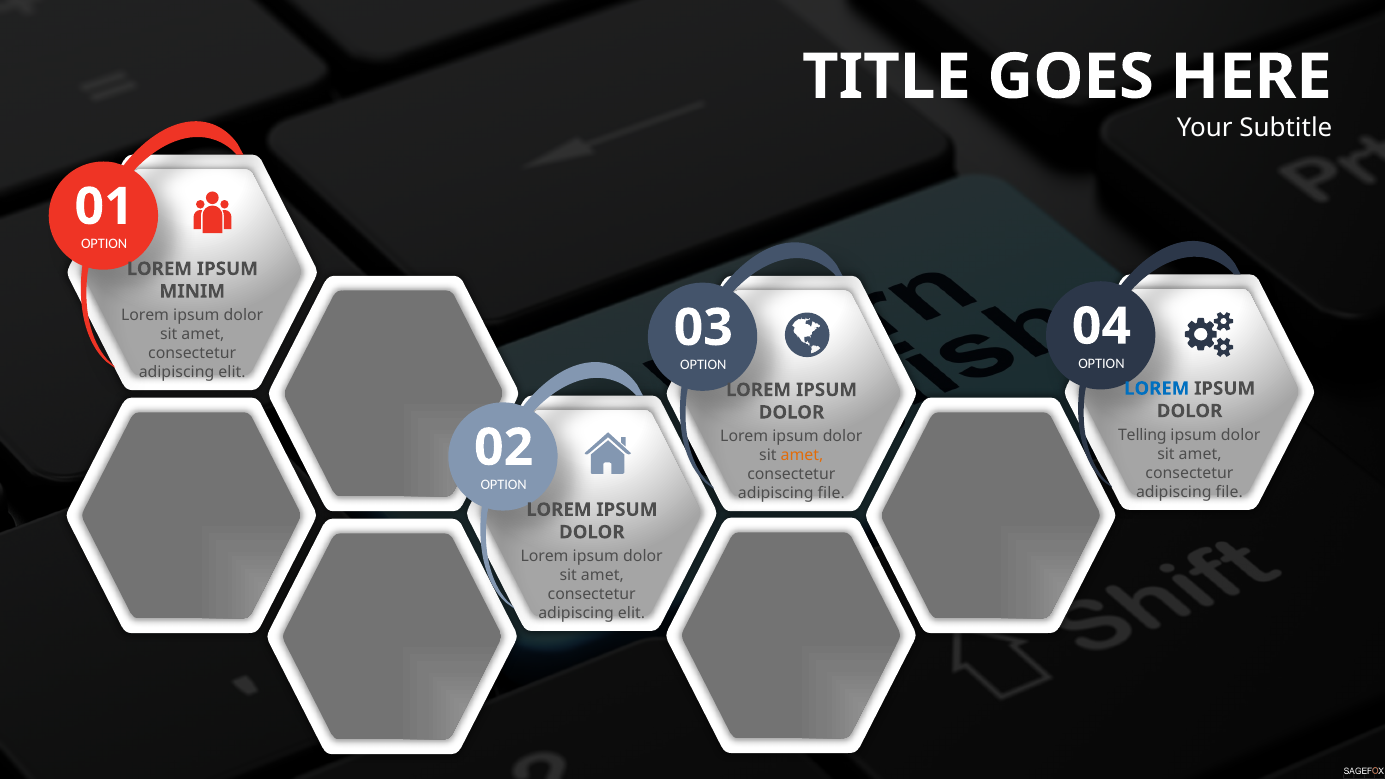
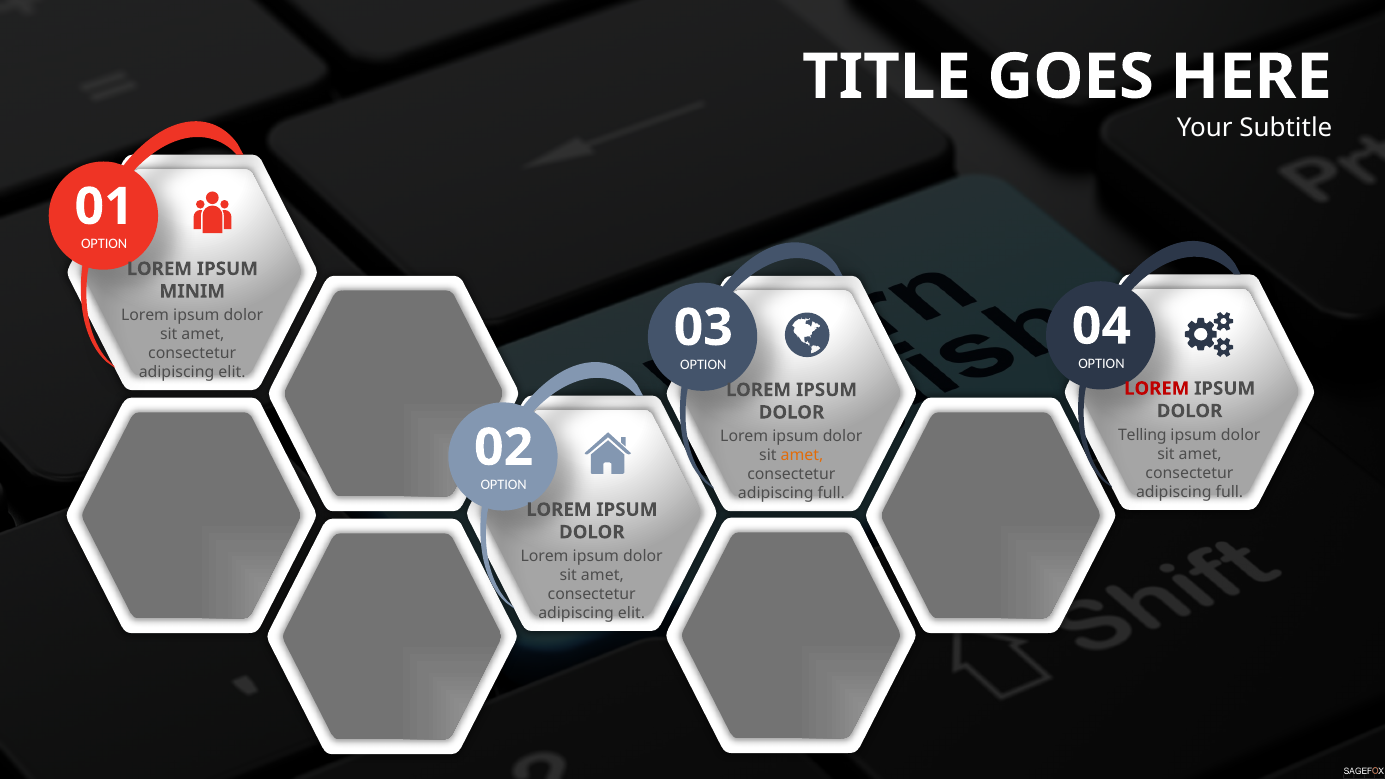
LOREM at (1157, 389) colour: blue -> red
file at (1229, 492): file -> full
file at (831, 493): file -> full
